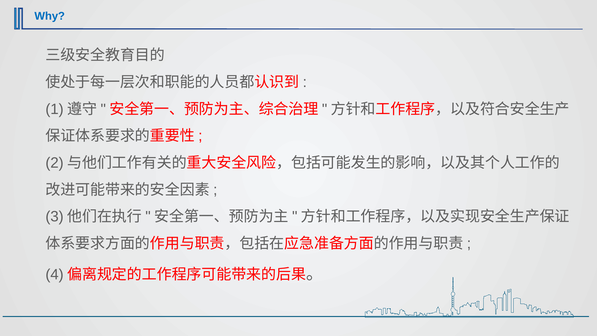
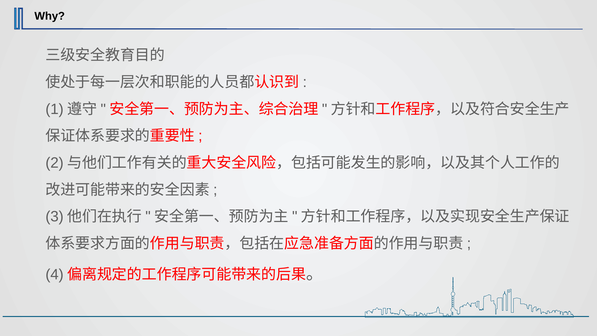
Why colour: blue -> black
